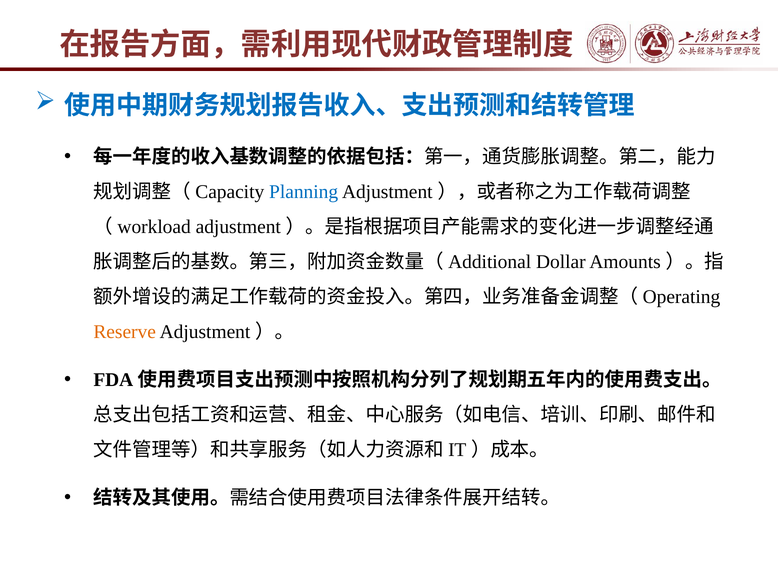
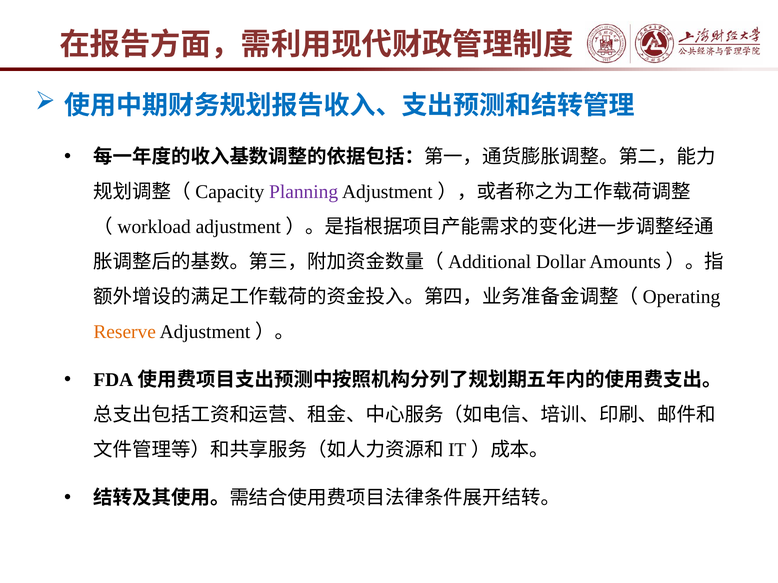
Planning colour: blue -> purple
